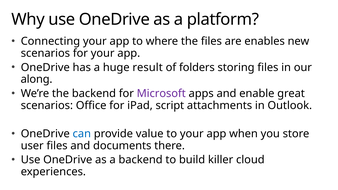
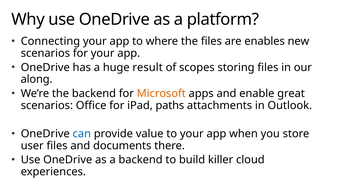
folders: folders -> scopes
Microsoft colour: purple -> orange
script: script -> paths
